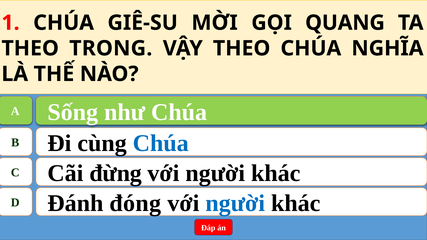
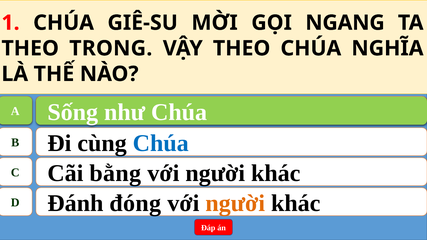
QUANG: QUANG -> NGANG
đừng: đừng -> bằng
người at (235, 204) colour: blue -> orange
